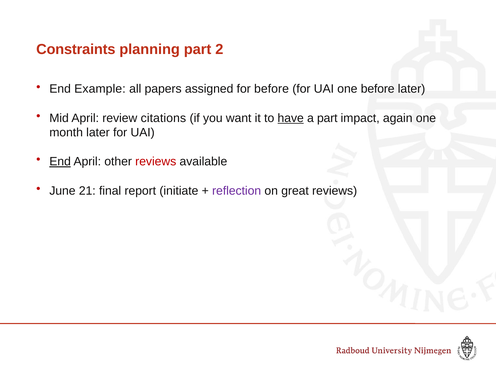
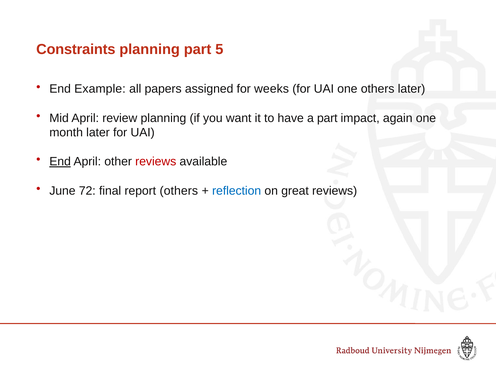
2: 2 -> 5
for before: before -> weeks
one before: before -> others
review citations: citations -> planning
have underline: present -> none
21: 21 -> 72
report initiate: initiate -> others
reflection colour: purple -> blue
